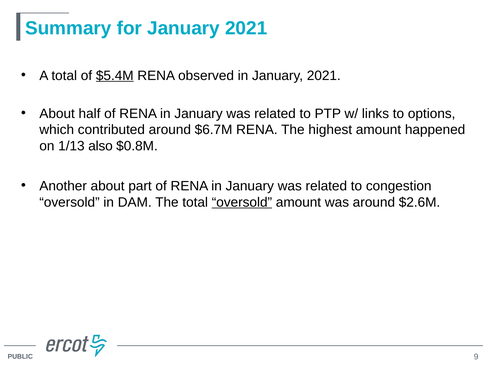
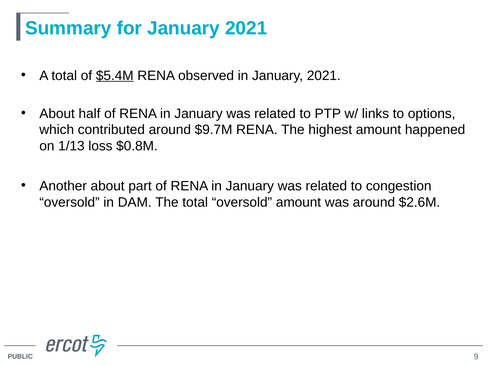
$6.7M: $6.7M -> $9.7M
also: also -> loss
oversold at (242, 202) underline: present -> none
